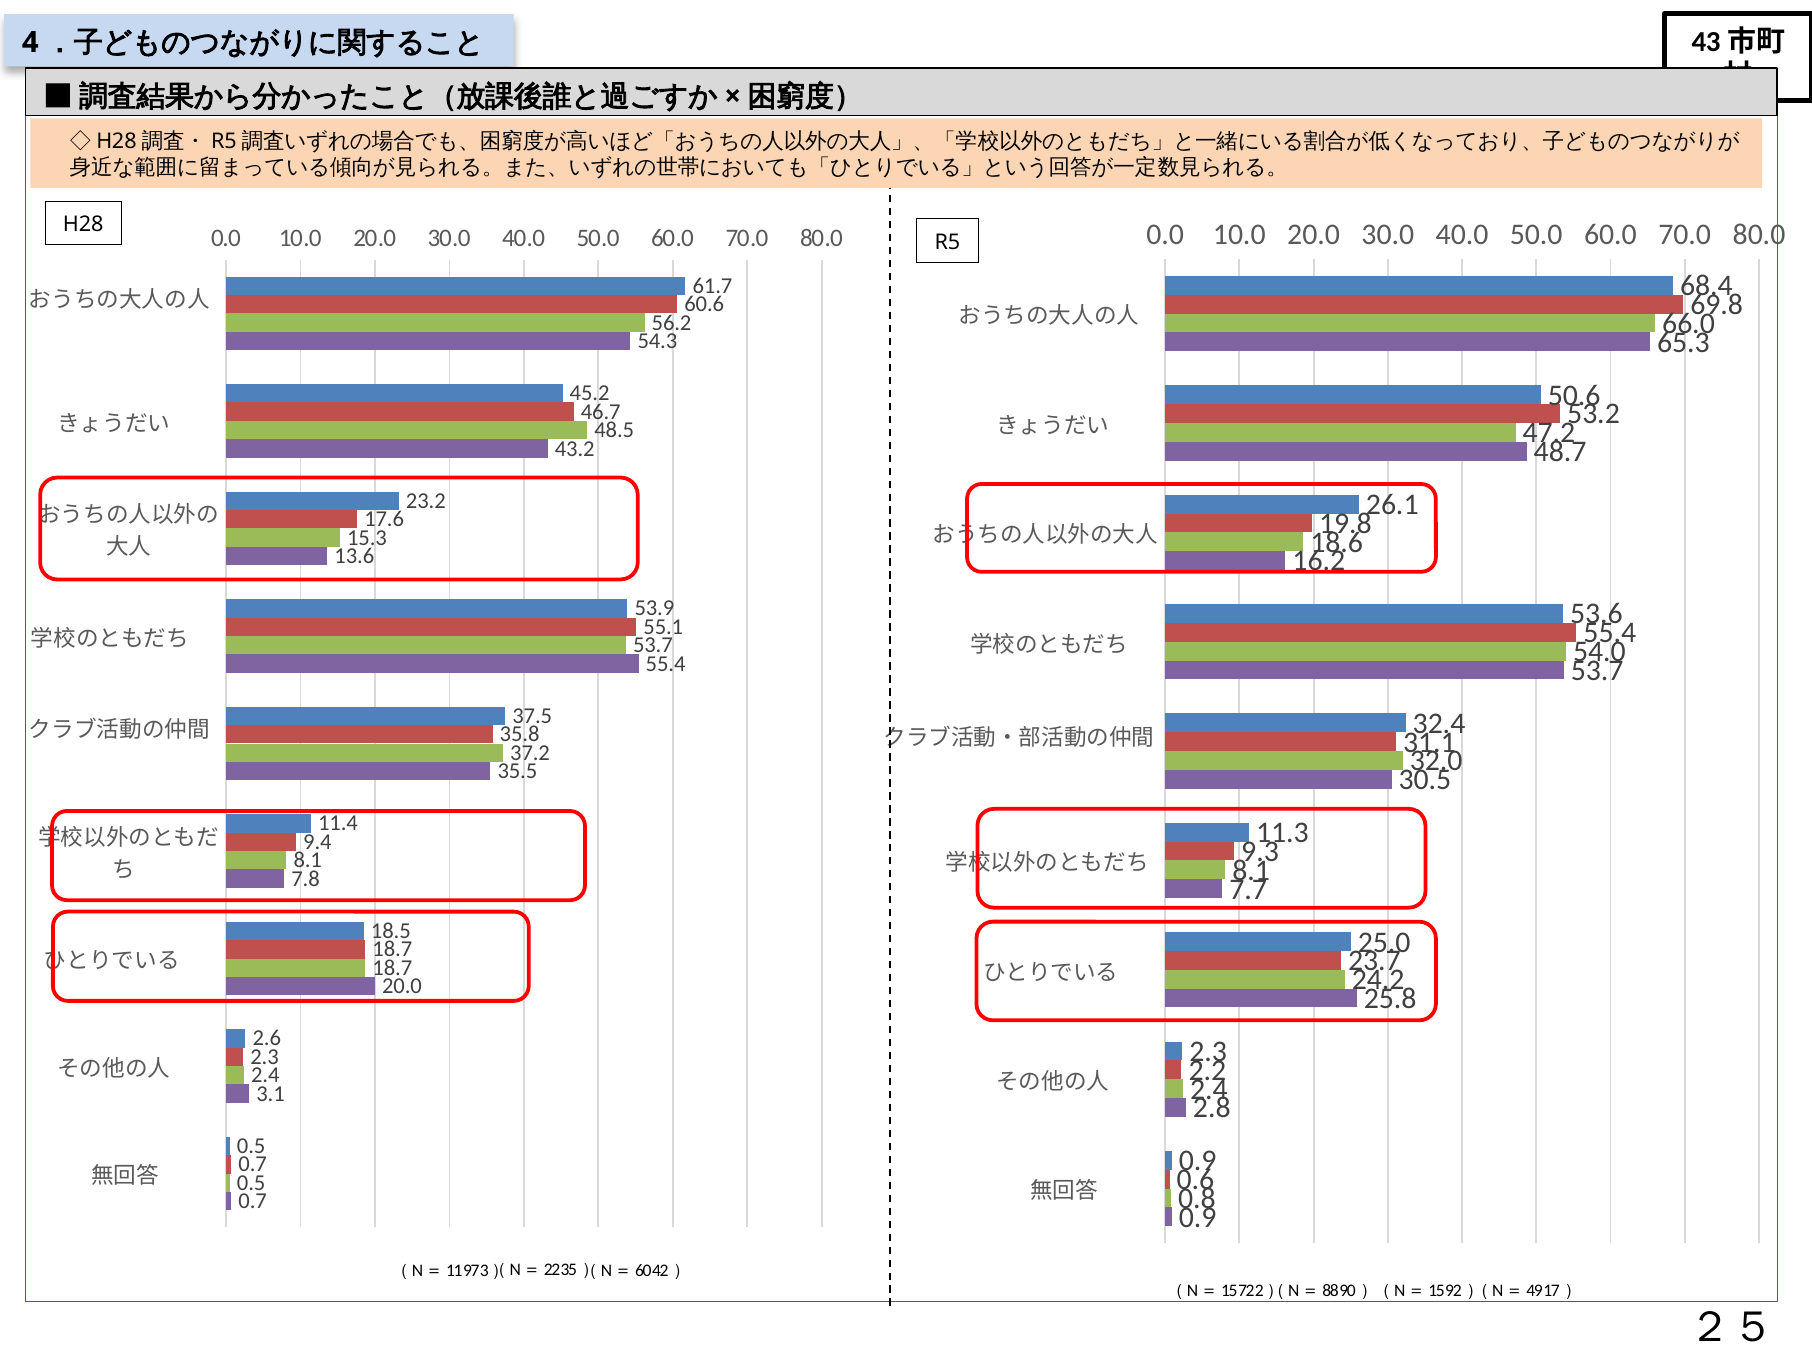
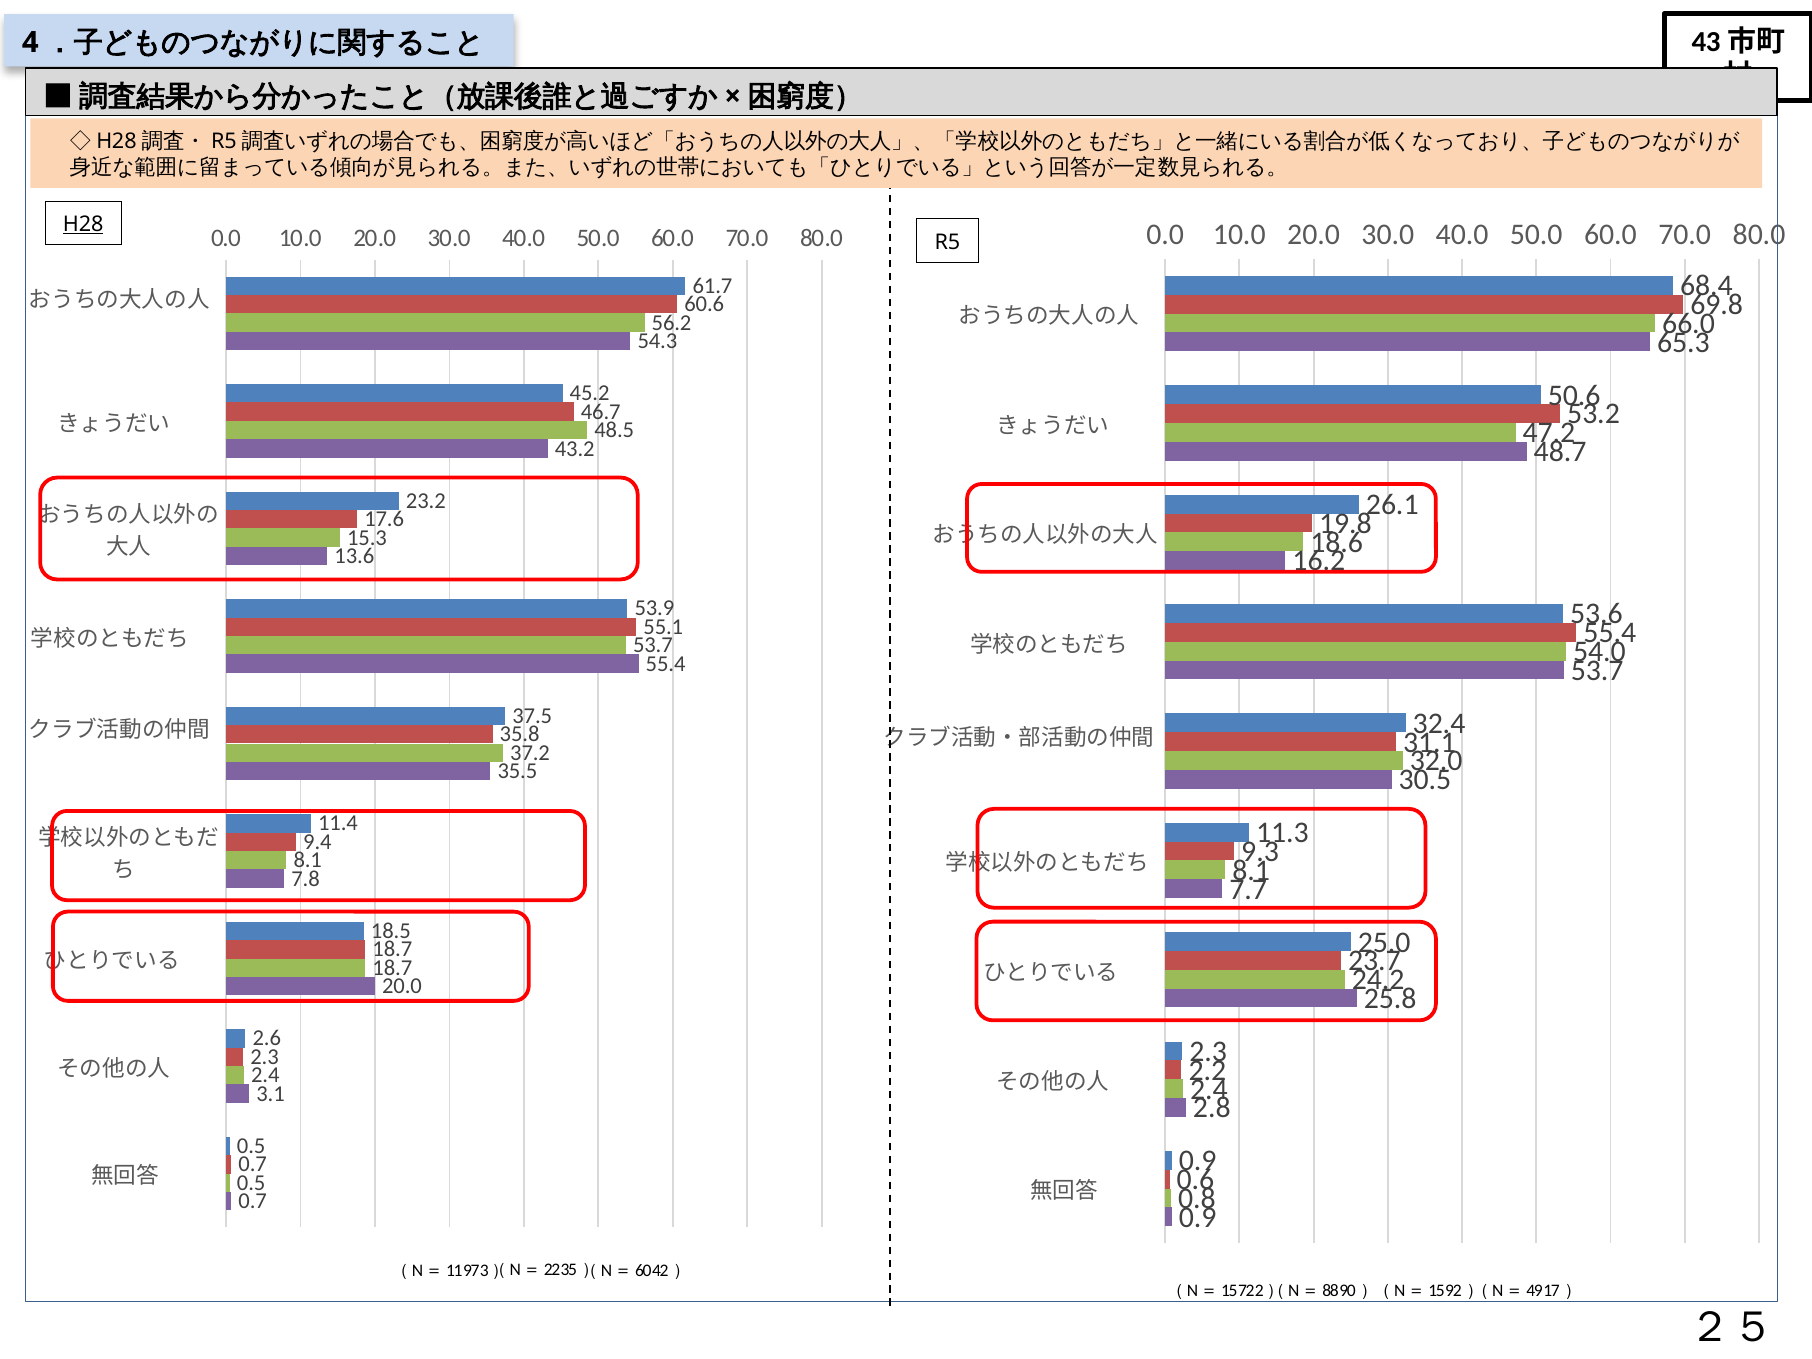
H28 underline: none -> present
